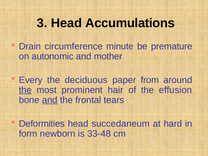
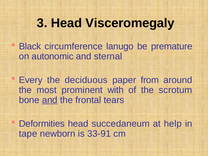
Accumulations: Accumulations -> Visceromegaly
Drain: Drain -> Black
minute: minute -> lanugo
mother: mother -> sternal
the at (25, 90) underline: present -> none
hair: hair -> with
effusion: effusion -> scrotum
hard: hard -> help
form: form -> tape
33-48: 33-48 -> 33-91
